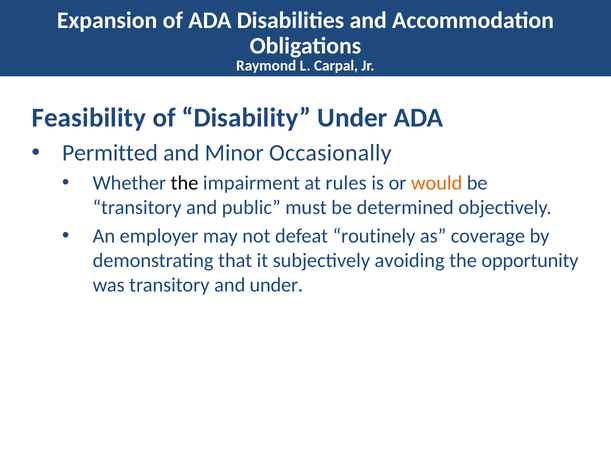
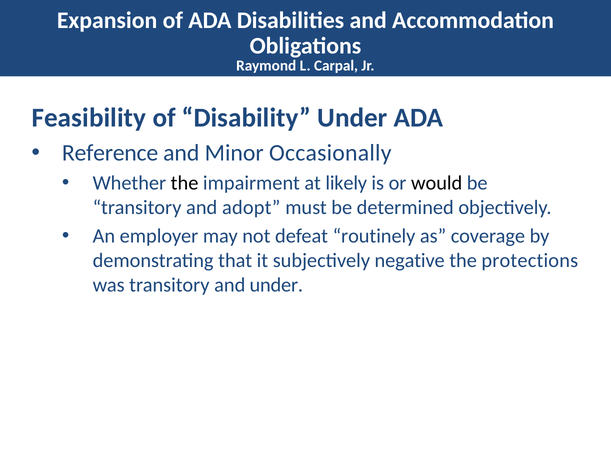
Permitted: Permitted -> Reference
rules: rules -> likely
would colour: orange -> black
public: public -> adopt
avoiding: avoiding -> negative
opportunity: opportunity -> protections
